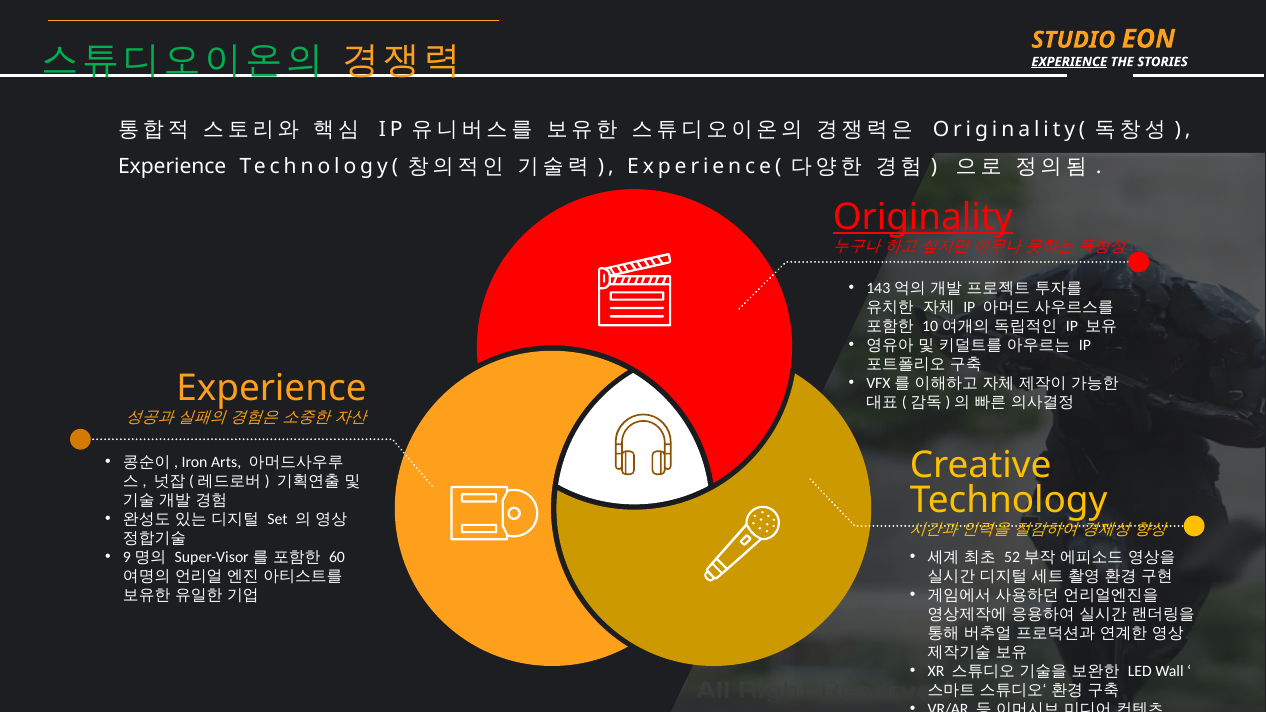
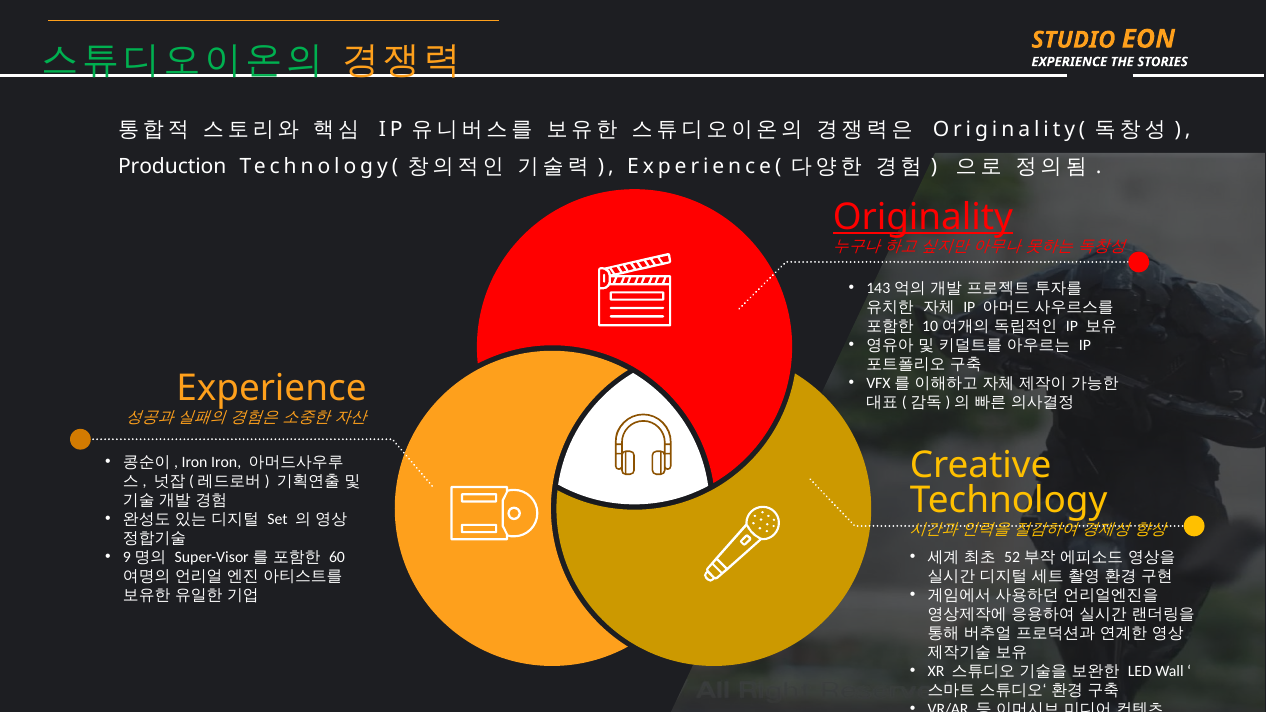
EXPERIENCE at (1069, 62) underline: present -> none
Experience at (172, 167): Experience -> Production
Iron Arts: Arts -> Iron
